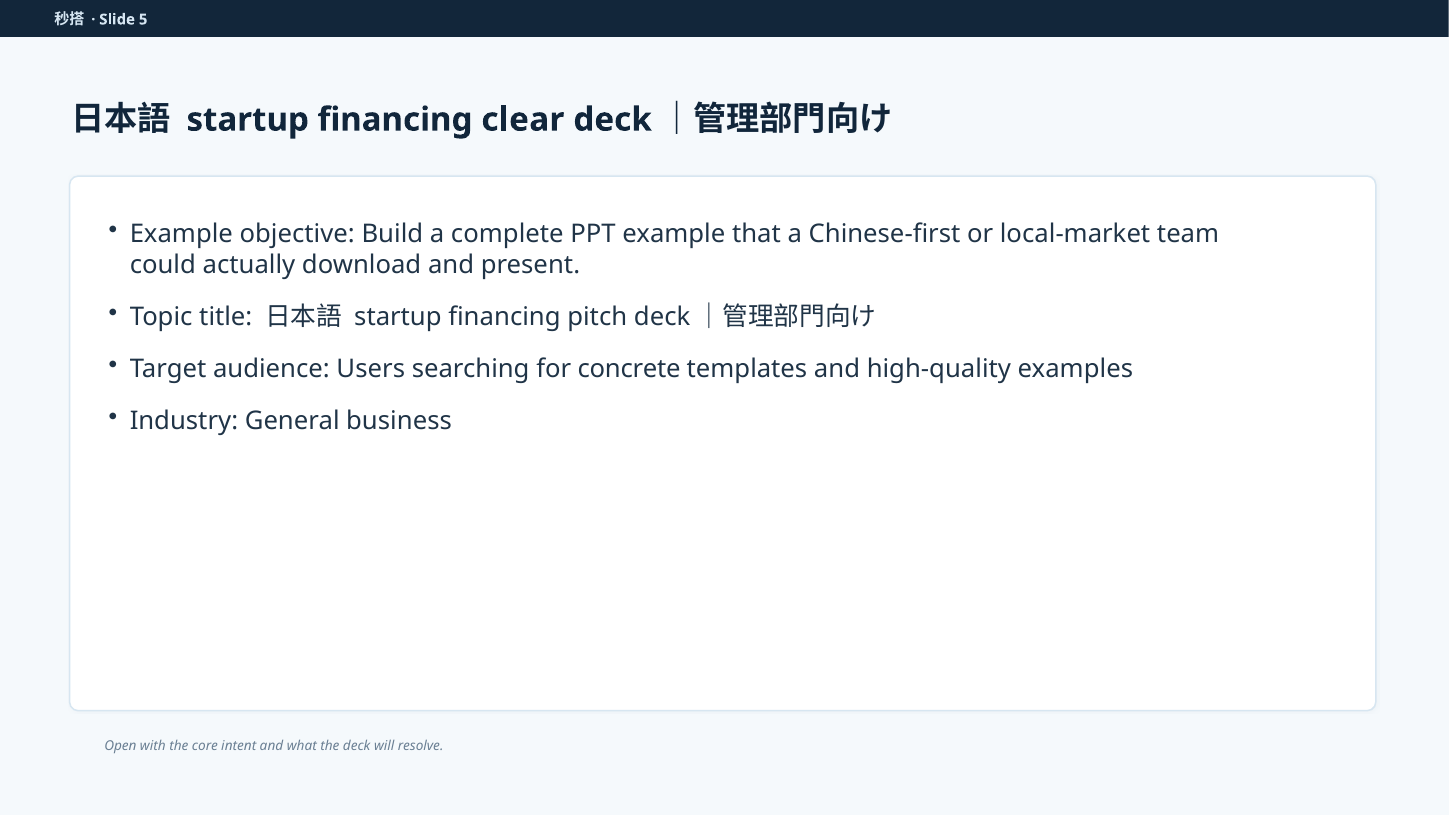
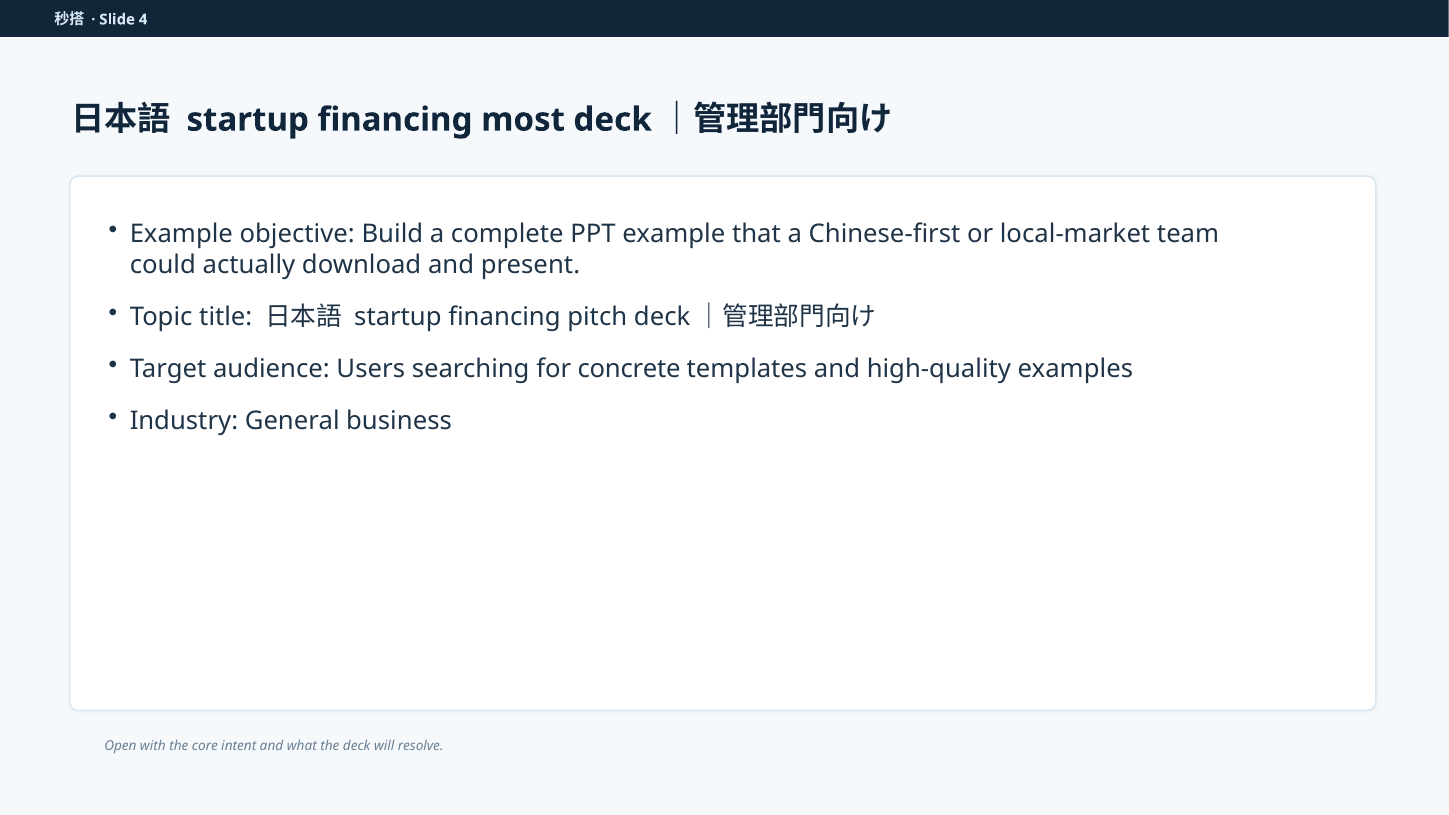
5: 5 -> 4
clear: clear -> most
